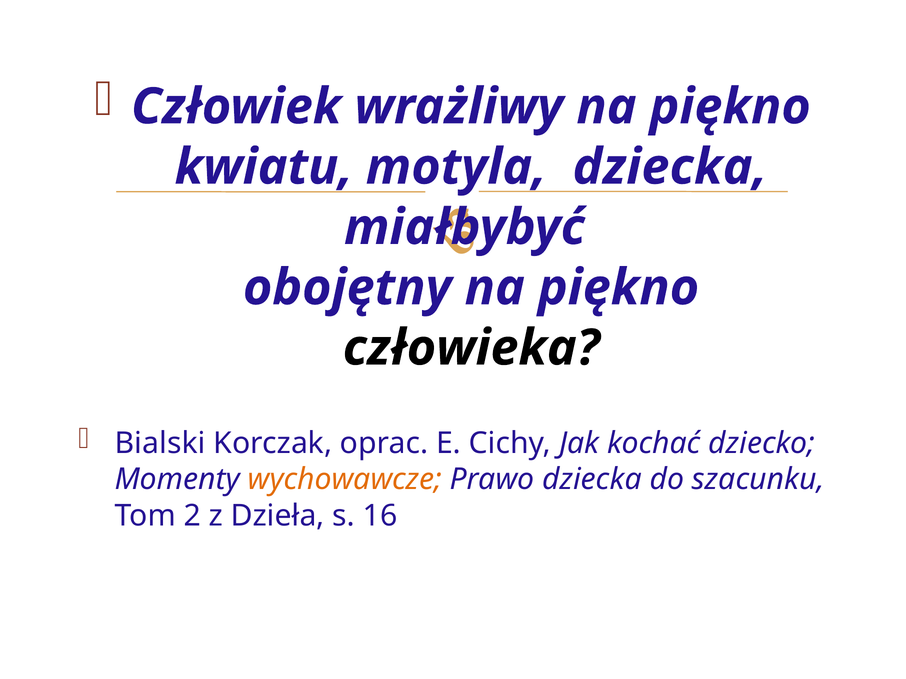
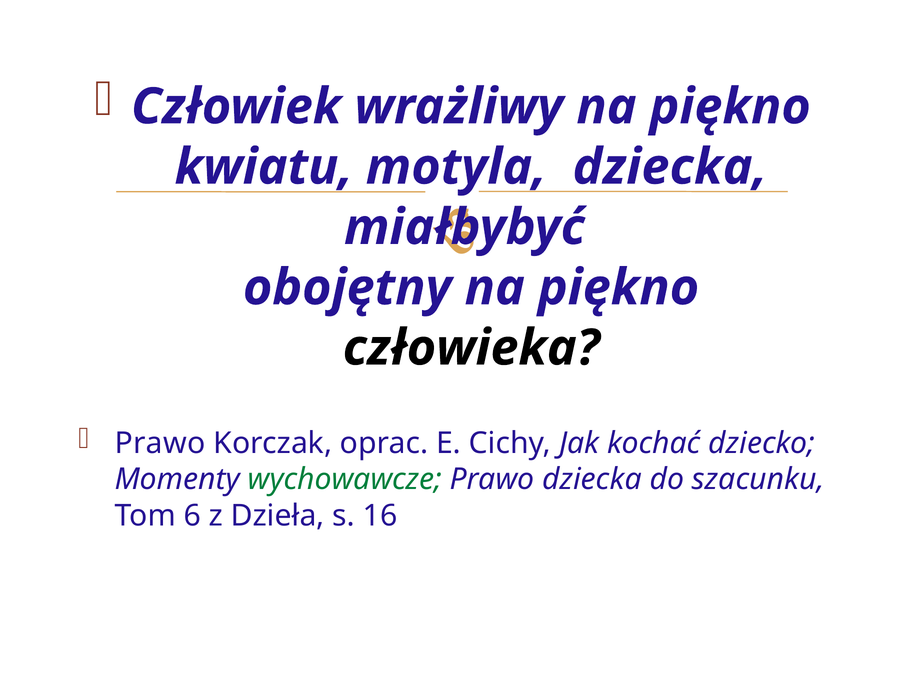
Bialski at (160, 443): Bialski -> Prawo
wychowawcze colour: orange -> green
2: 2 -> 6
